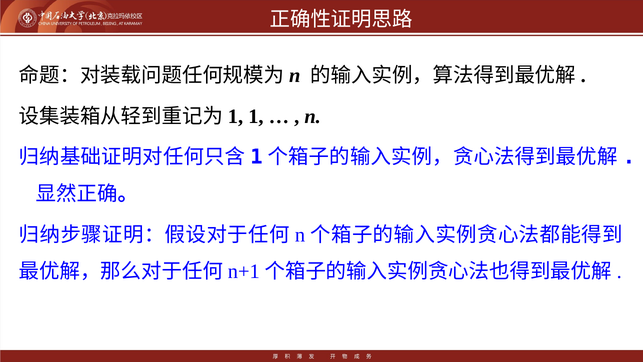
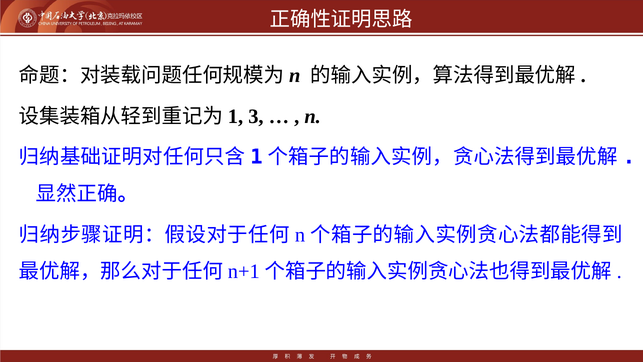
1 at (256, 116): 1 -> 3
